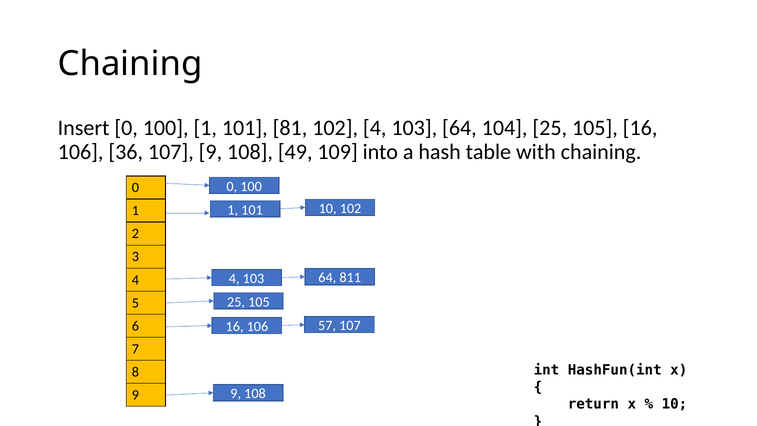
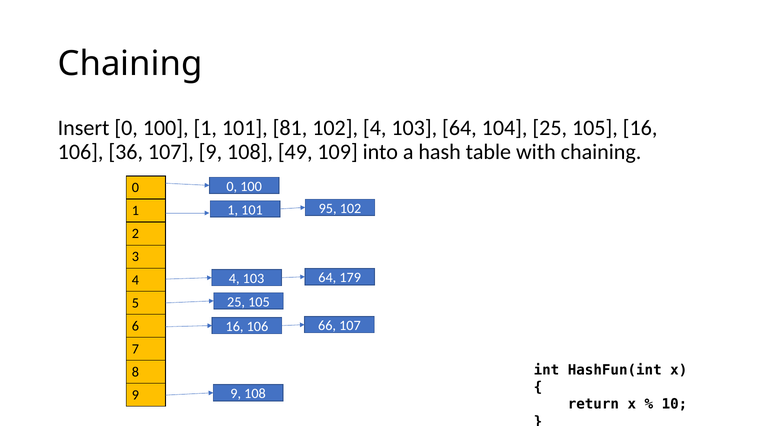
101 10: 10 -> 95
811: 811 -> 179
57: 57 -> 66
